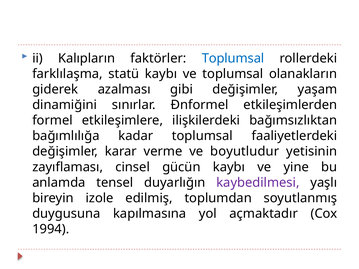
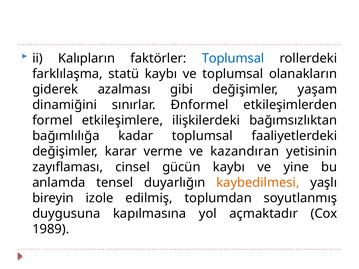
boyutludur: boyutludur -> kazandıran
kaybedilmesi colour: purple -> orange
1994: 1994 -> 1989
